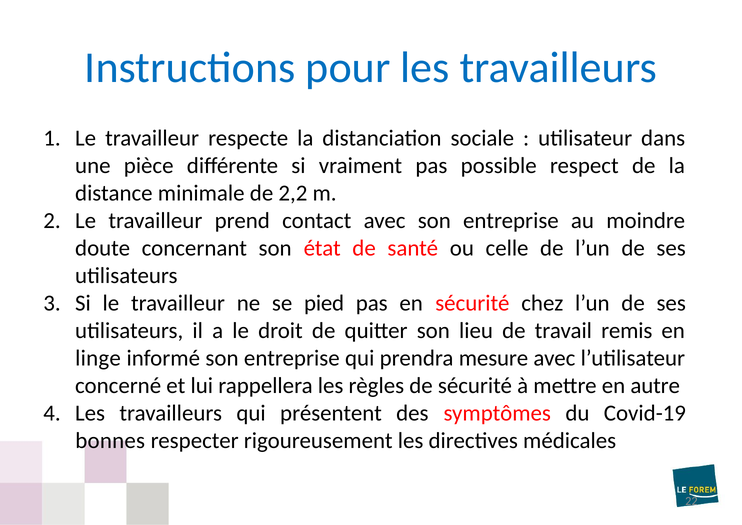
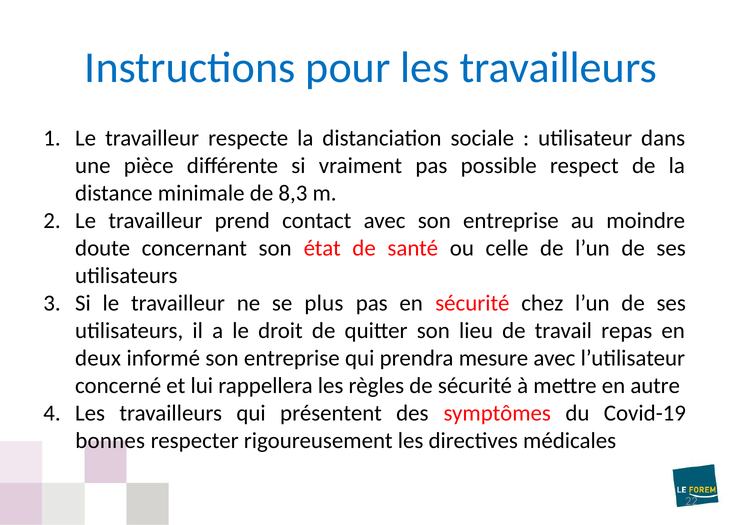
2,2: 2,2 -> 8,3
pied: pied -> plus
remis: remis -> repas
linge: linge -> deux
